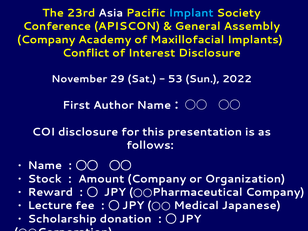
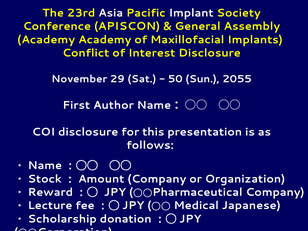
Implant colour: light blue -> white
Company at (46, 40): Company -> Academy
53: 53 -> 50
2022: 2022 -> 2055
